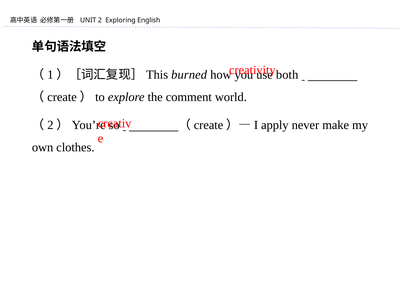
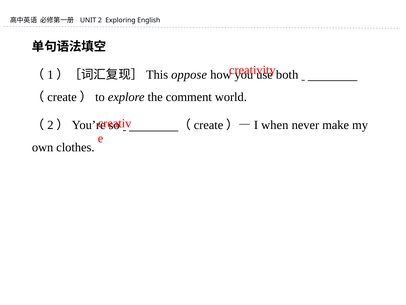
burned: burned -> oppose
apply: apply -> when
